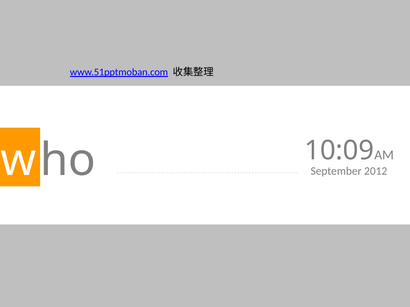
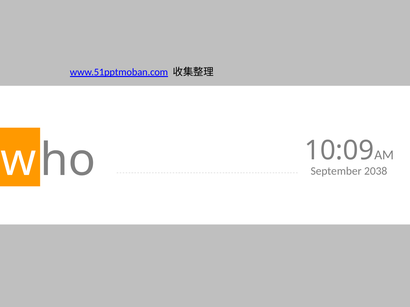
2012: 2012 -> 2038
